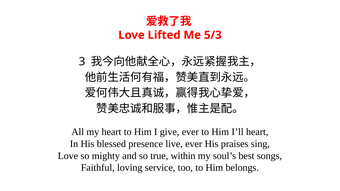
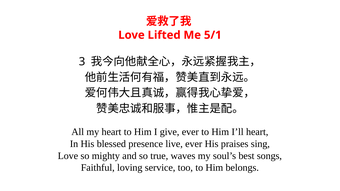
5/3: 5/3 -> 5/1
within: within -> waves
